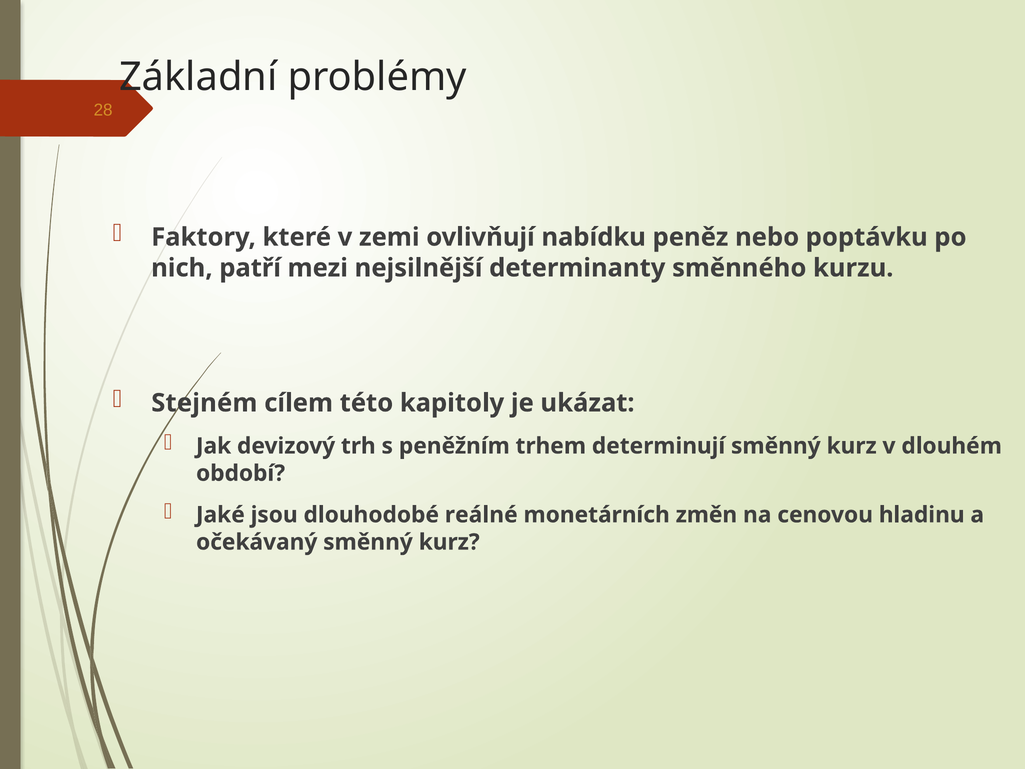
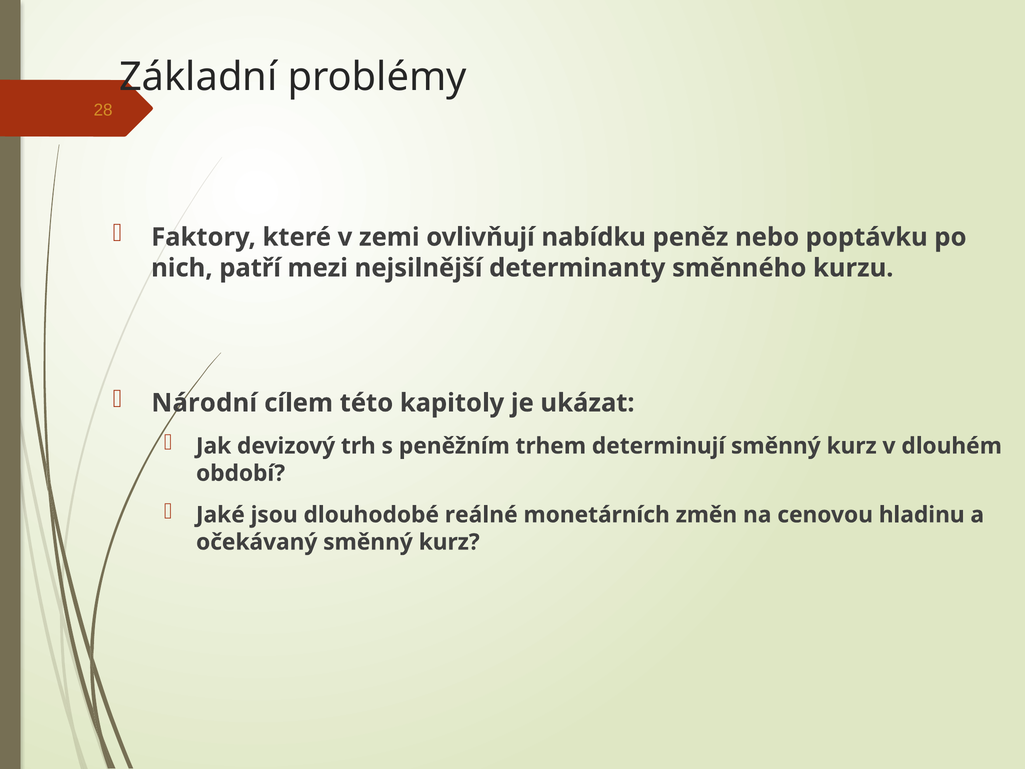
Stejném: Stejném -> Národní
